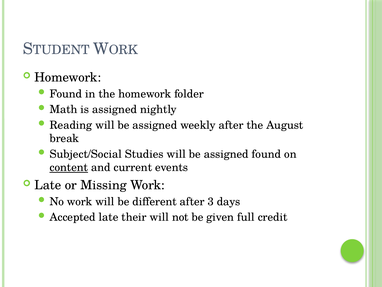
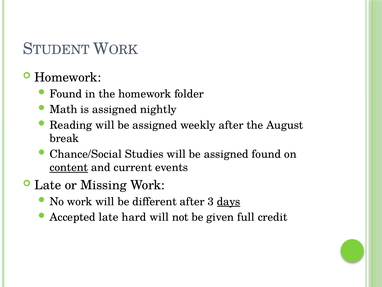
Subject/Social: Subject/Social -> Chance/Social
days underline: none -> present
their: their -> hard
